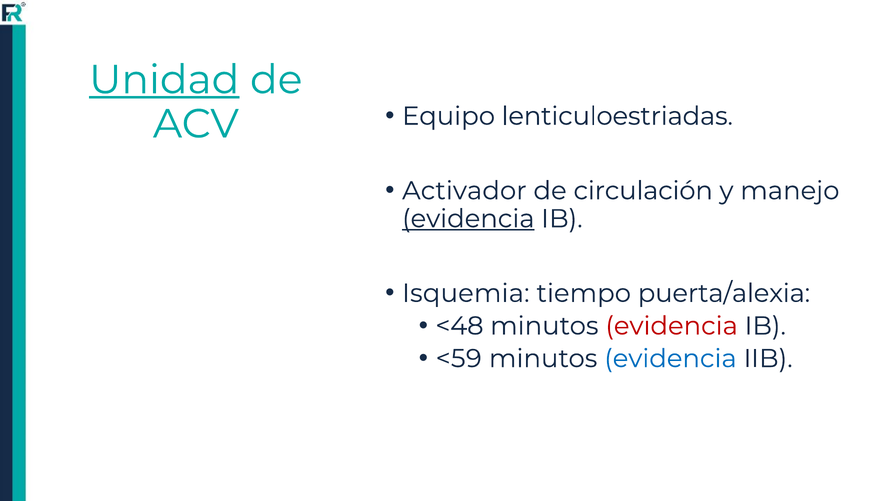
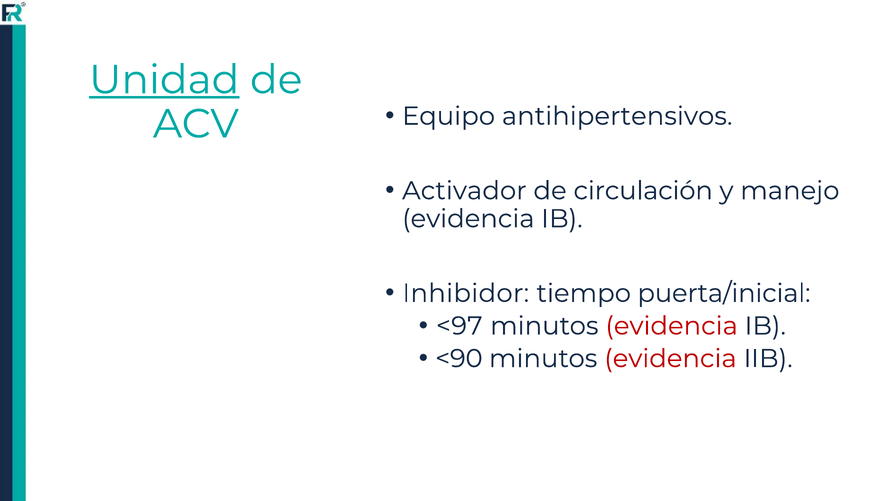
lenticuloestriadas: lenticuloestriadas -> antihipertensivos
evidencia at (468, 219) underline: present -> none
Isquemia: Isquemia -> Inhibidor
puerta/alexia: puerta/alexia -> puerta/inicial
<48: <48 -> <97
<59: <59 -> <90
evidencia at (670, 359) colour: blue -> red
